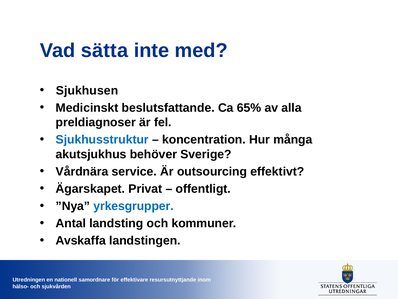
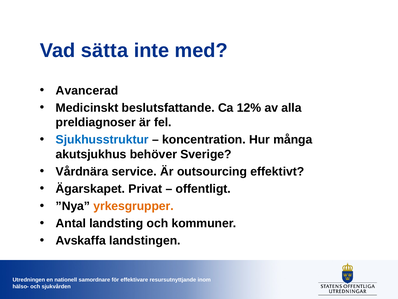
Sjukhusen: Sjukhusen -> Avancerad
65%: 65% -> 12%
yrkesgrupper colour: blue -> orange
